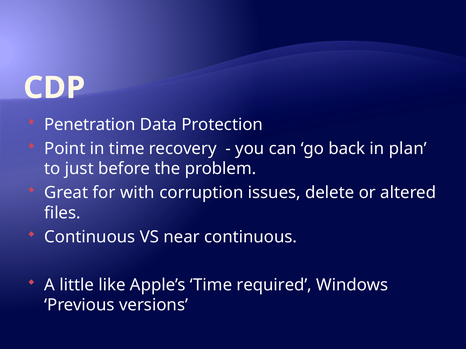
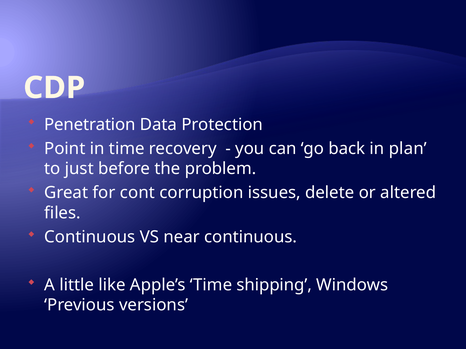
with: with -> cont
required: required -> shipping
